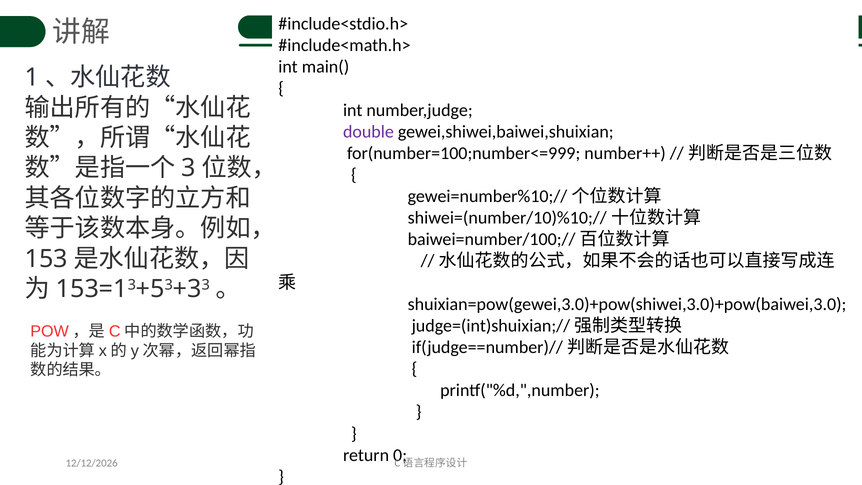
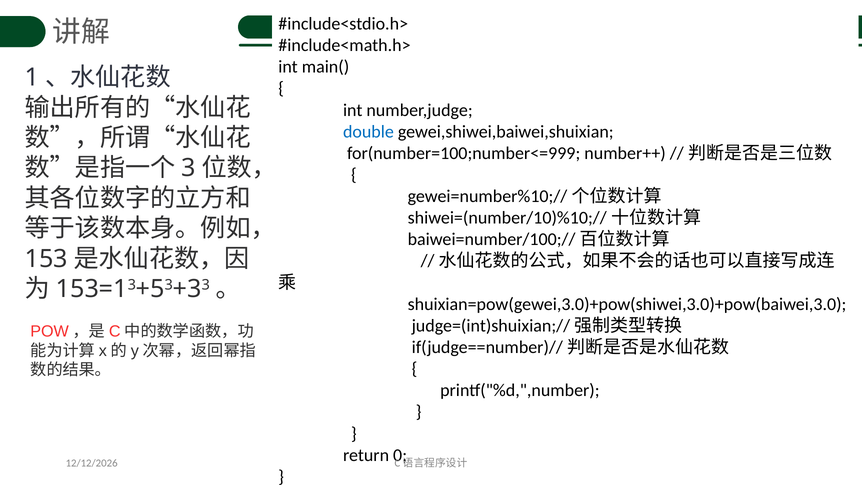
double colour: purple -> blue
